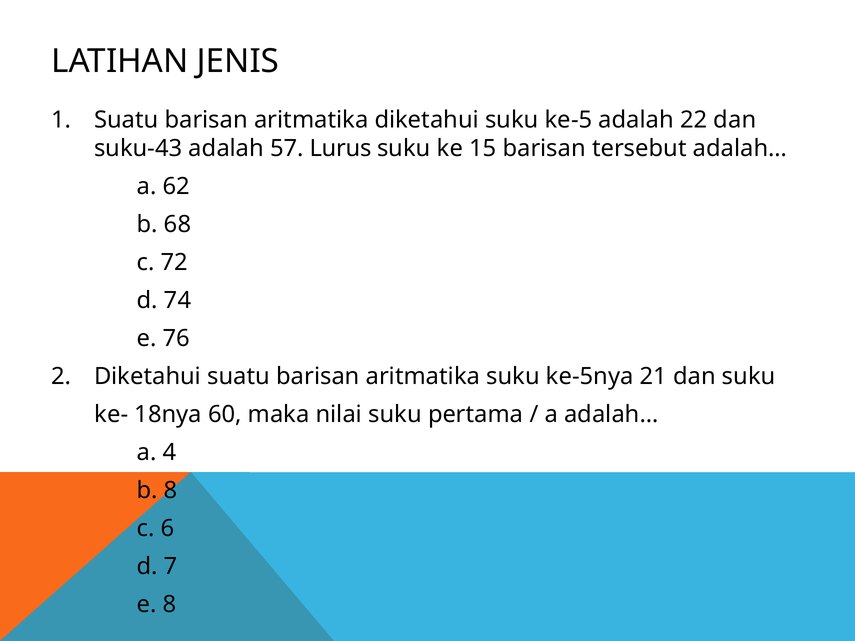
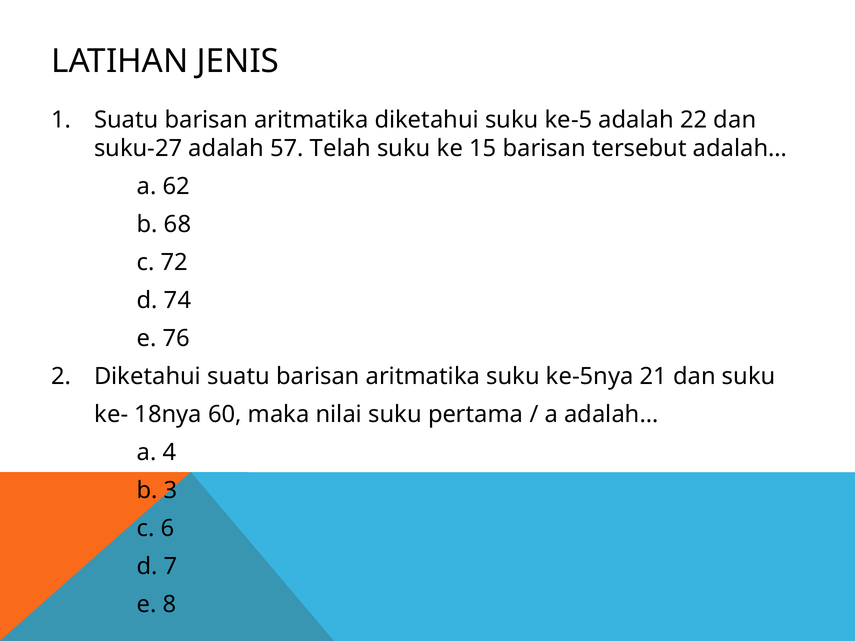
suku-43: suku-43 -> suku-27
Lurus: Lurus -> Telah
b 8: 8 -> 3
